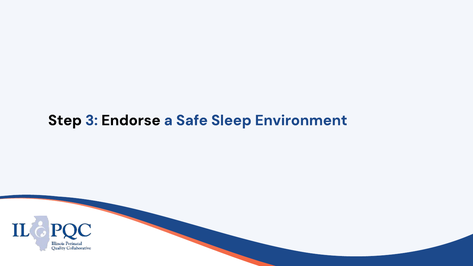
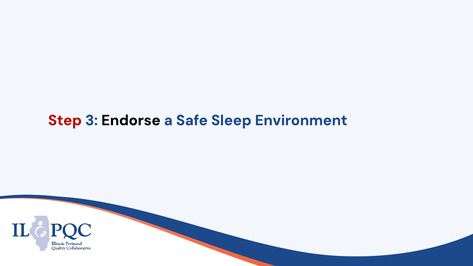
Step colour: black -> red
